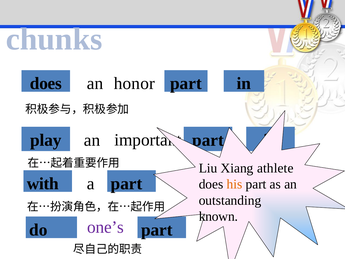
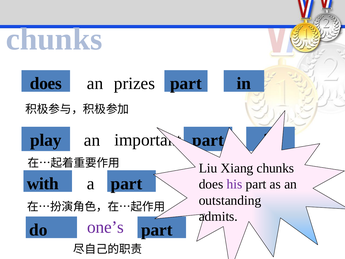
honor: honor -> prizes
Xiang athlete: athlete -> chunks
his colour: orange -> purple
known: known -> admits
